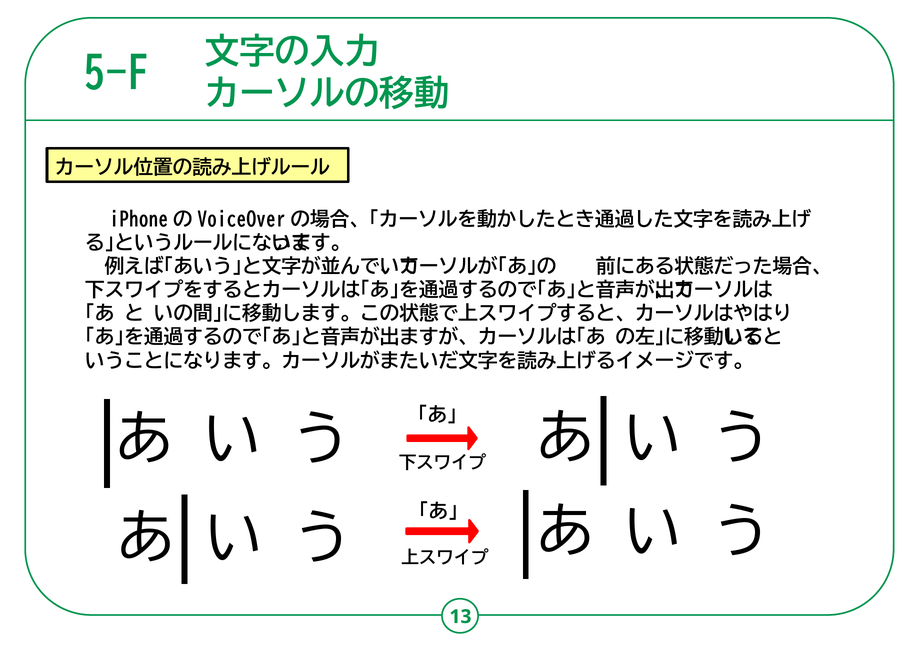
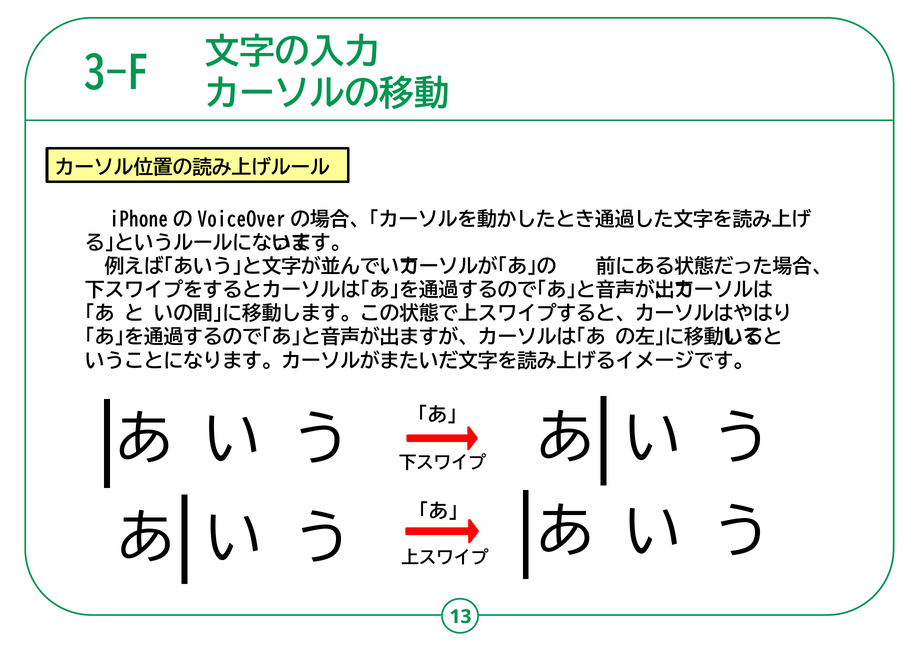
5-F: 5-F -> 3-F
